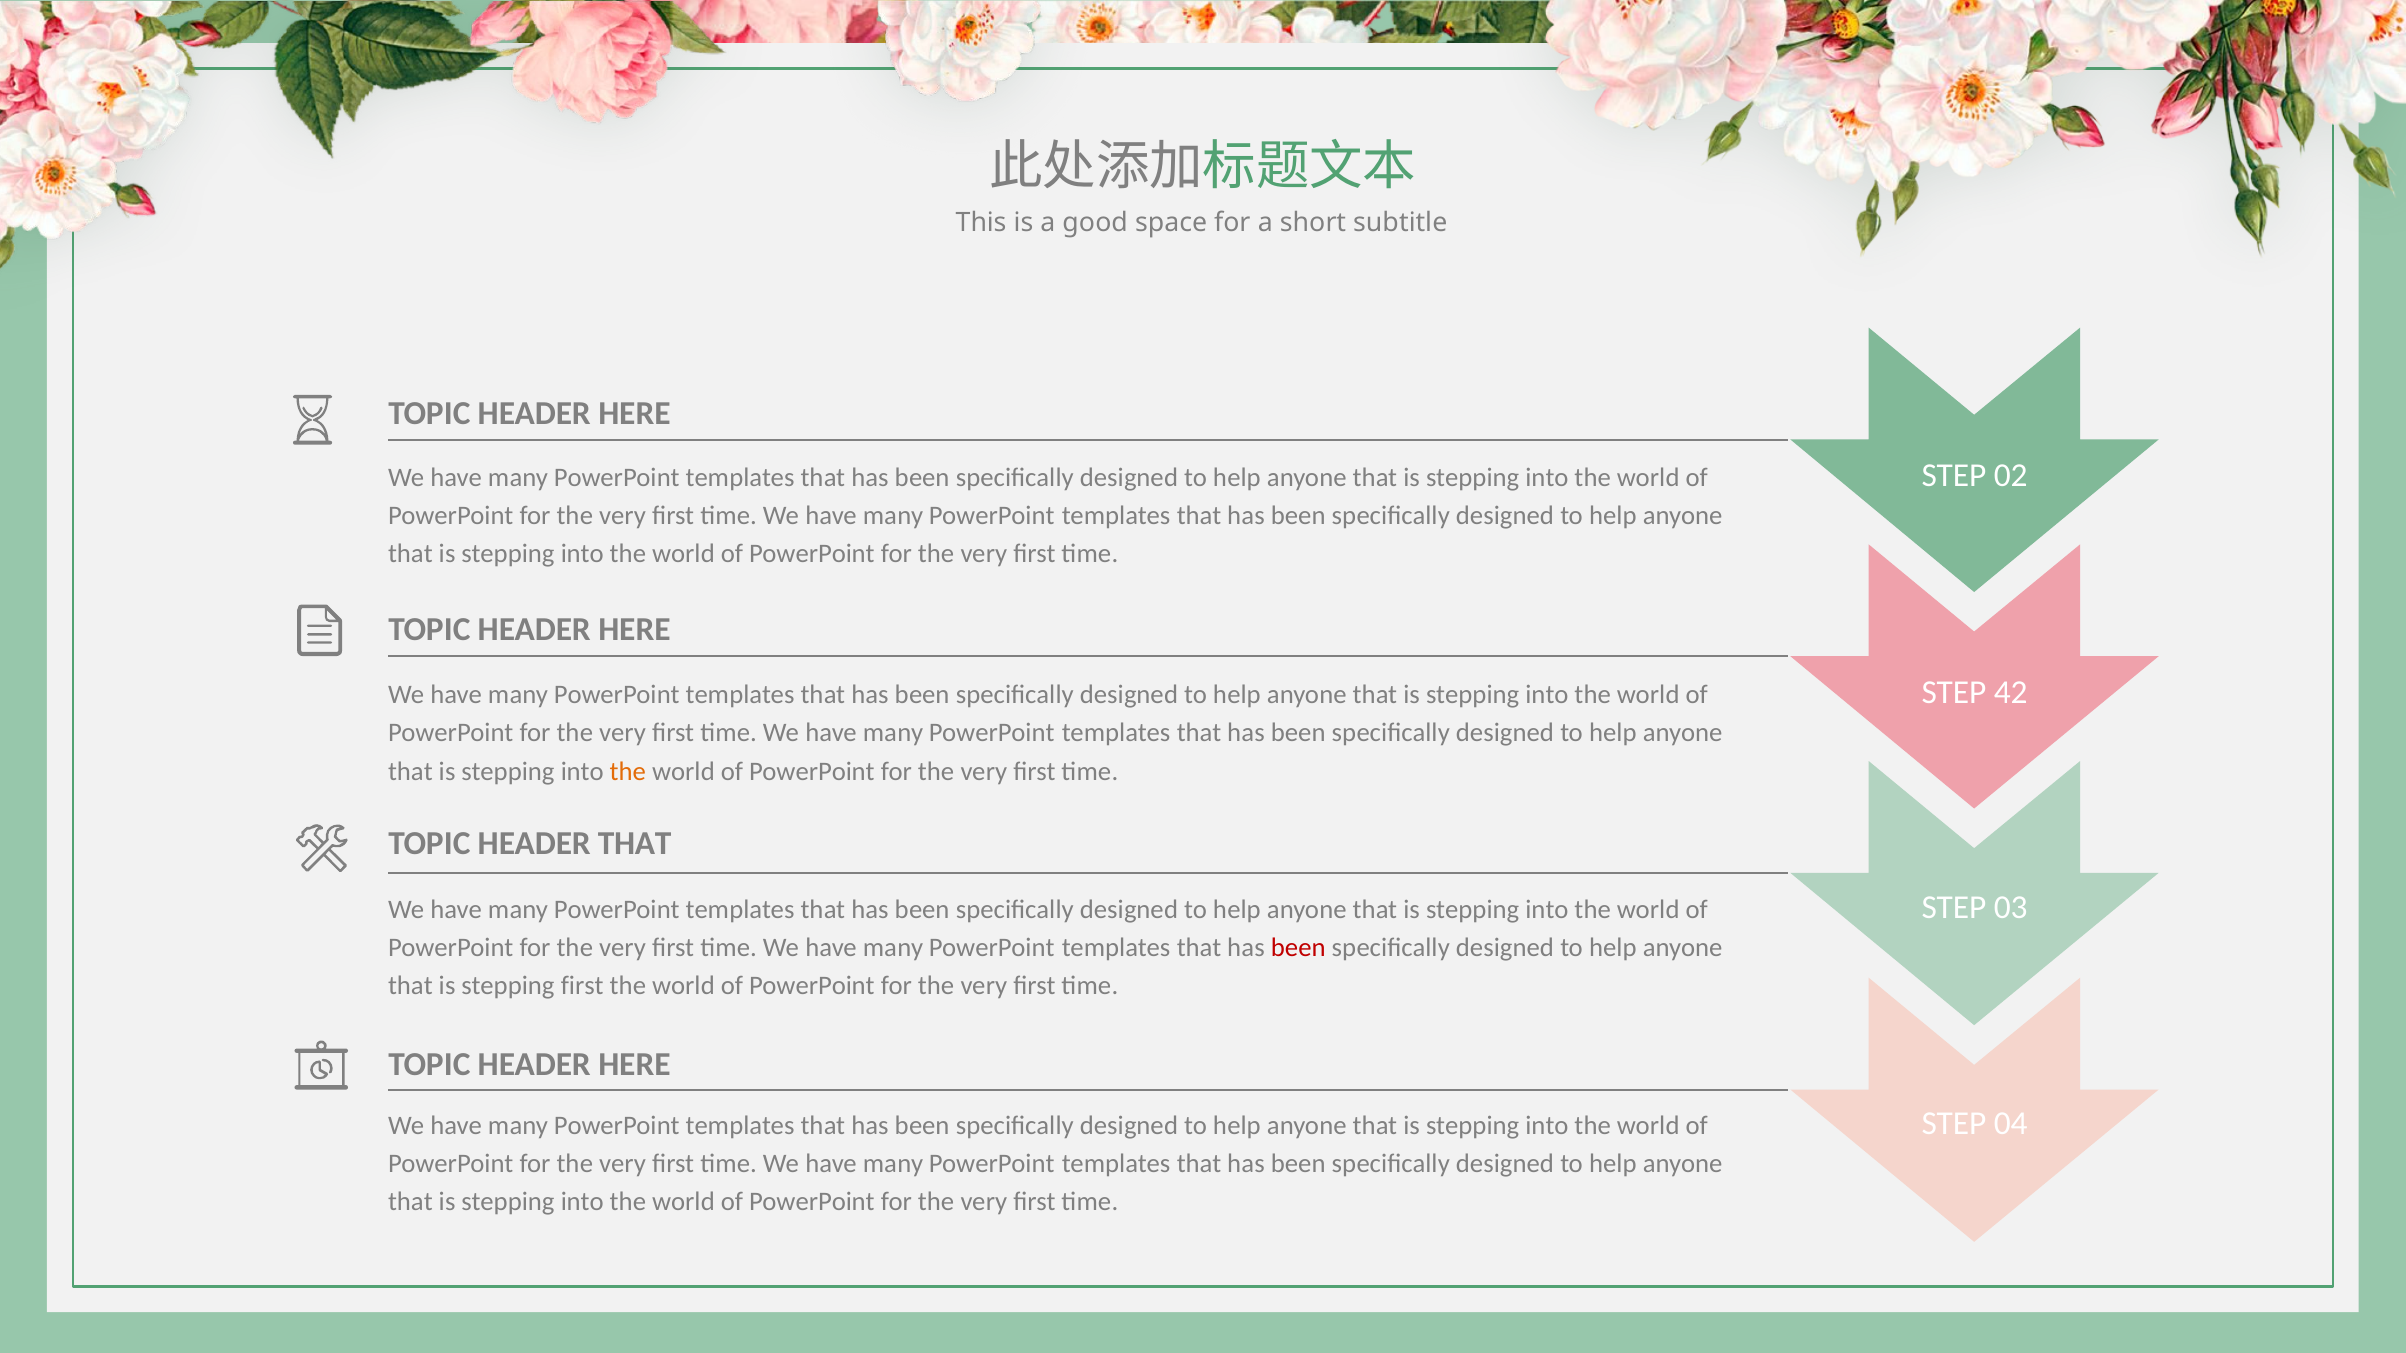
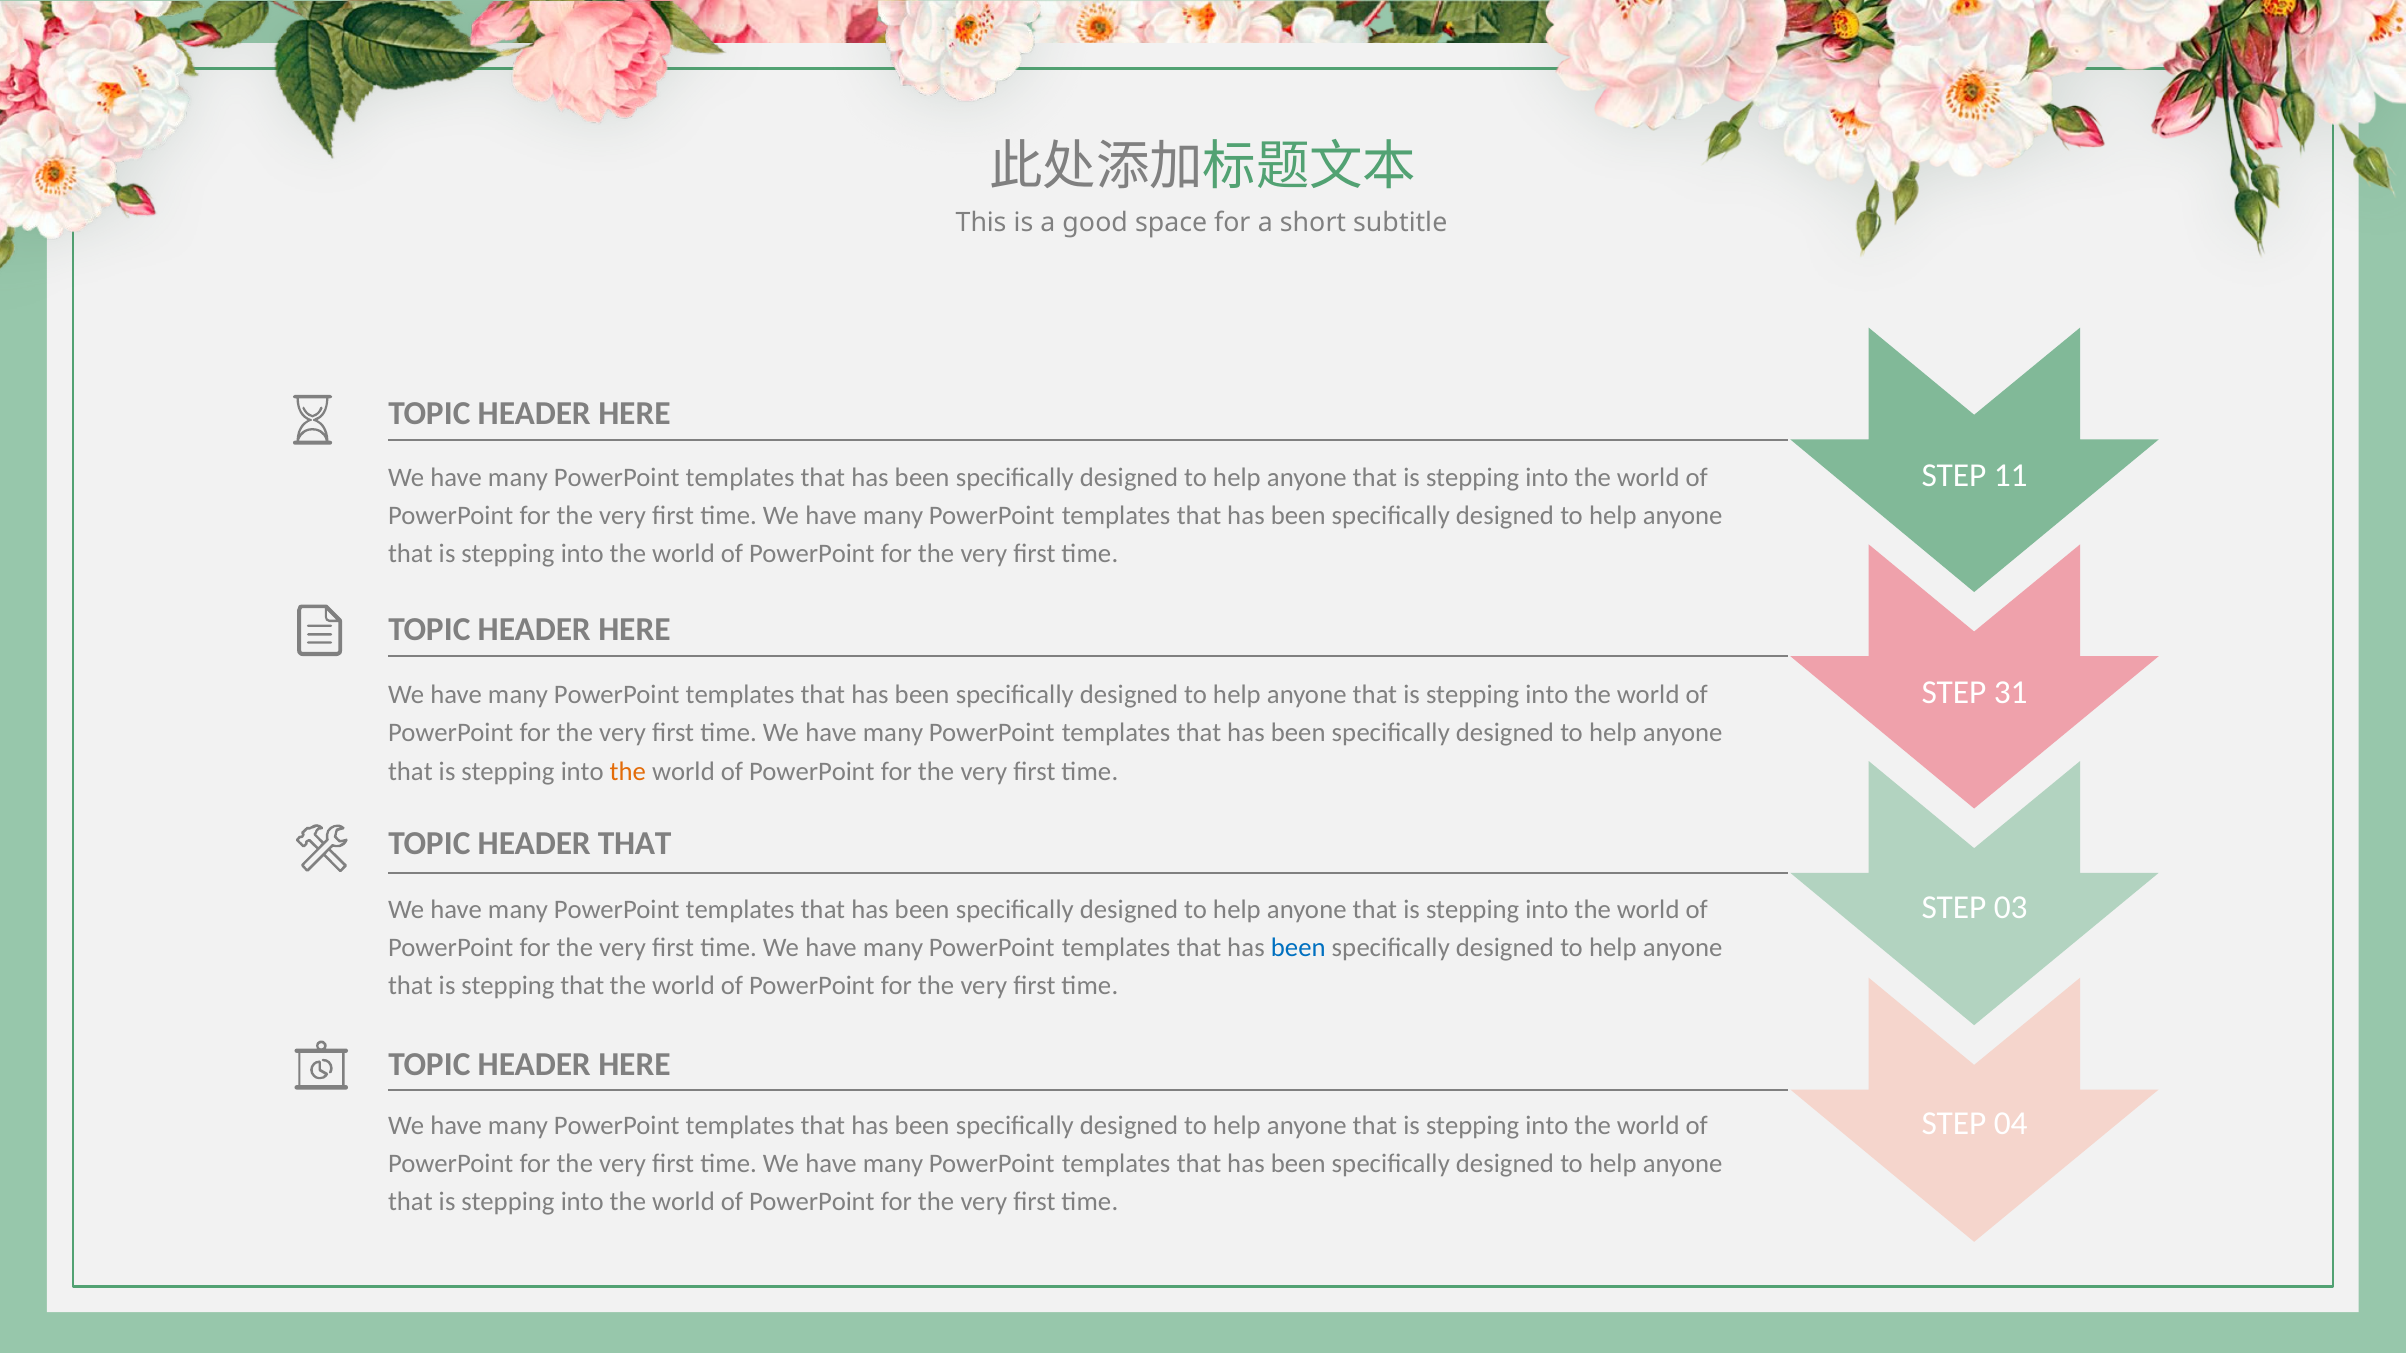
02: 02 -> 11
42: 42 -> 31
been at (1298, 948) colour: red -> blue
stepping first: first -> that
